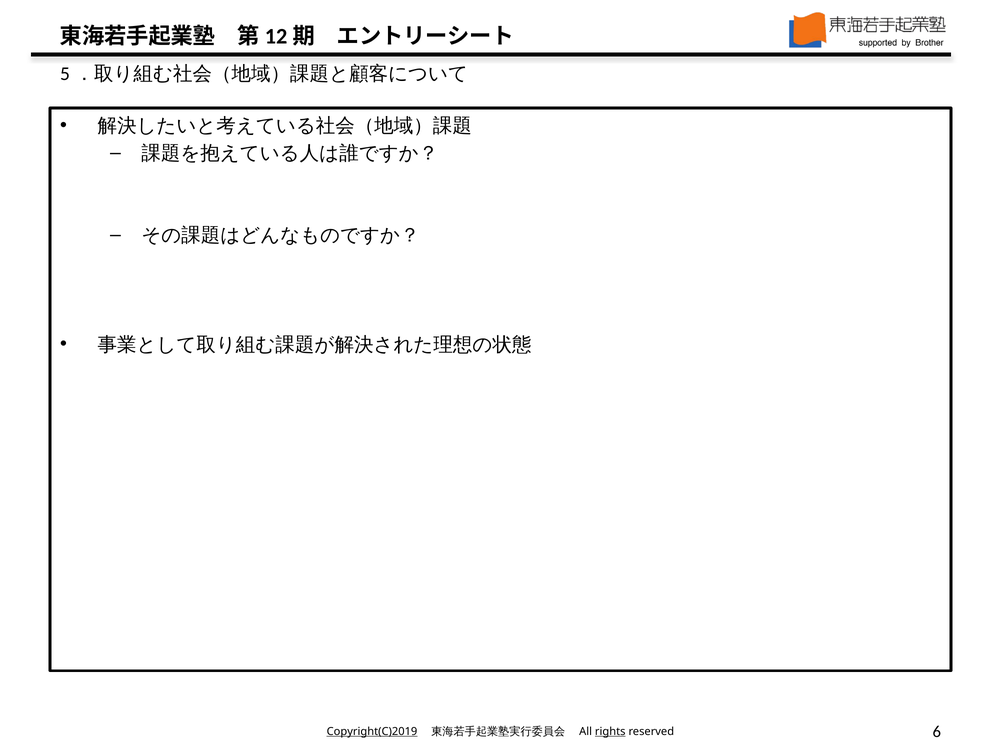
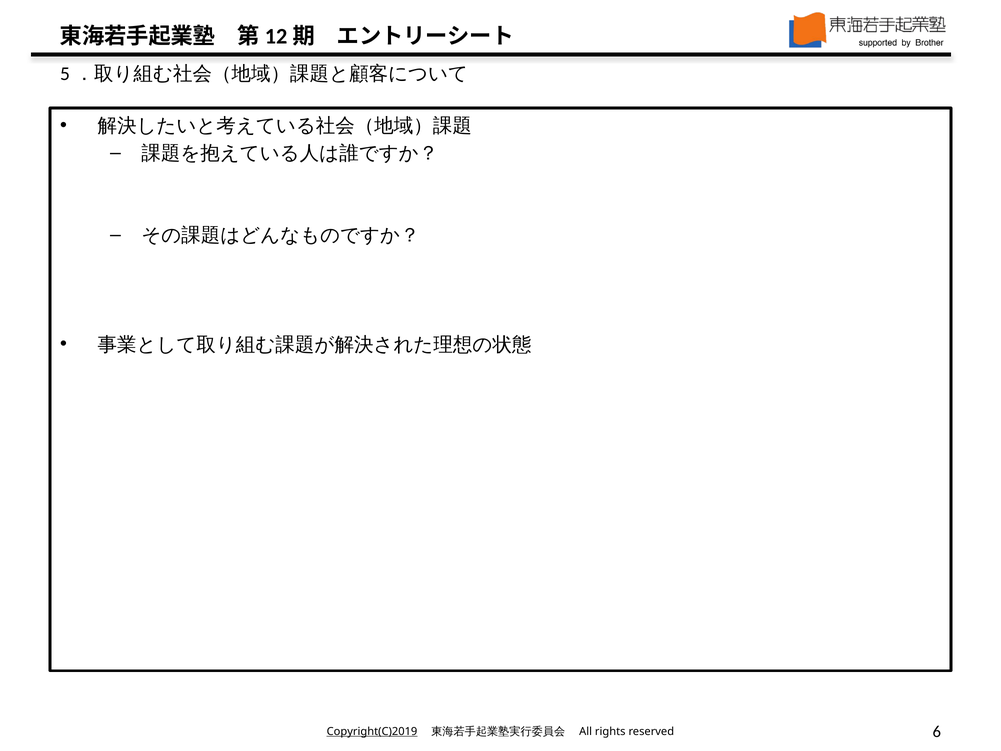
rights underline: present -> none
